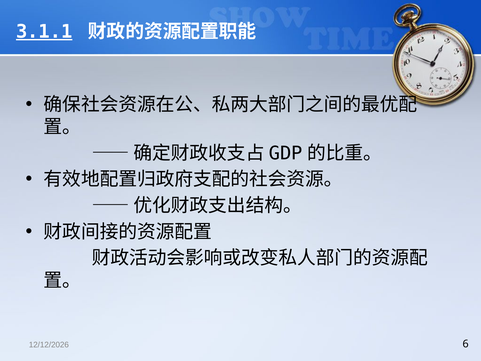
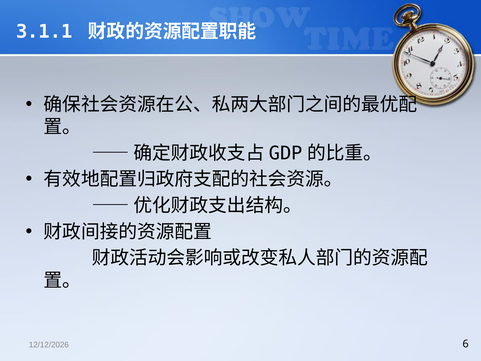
3.1.1 underline: present -> none
